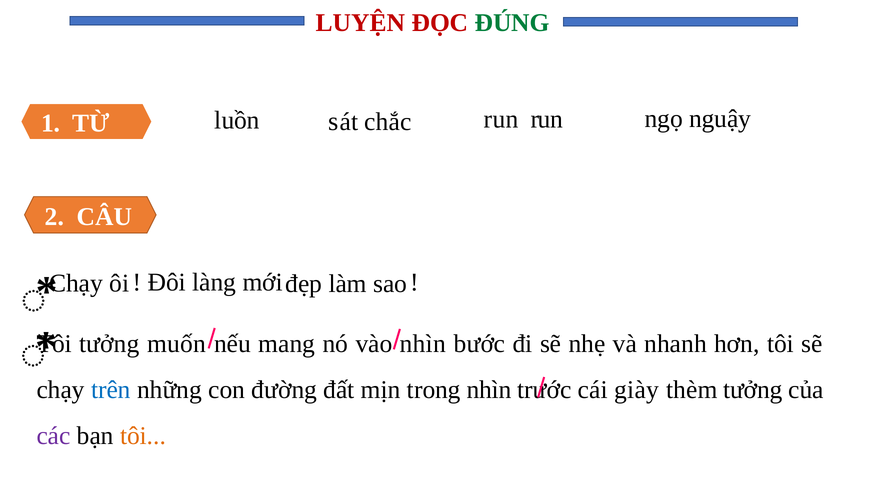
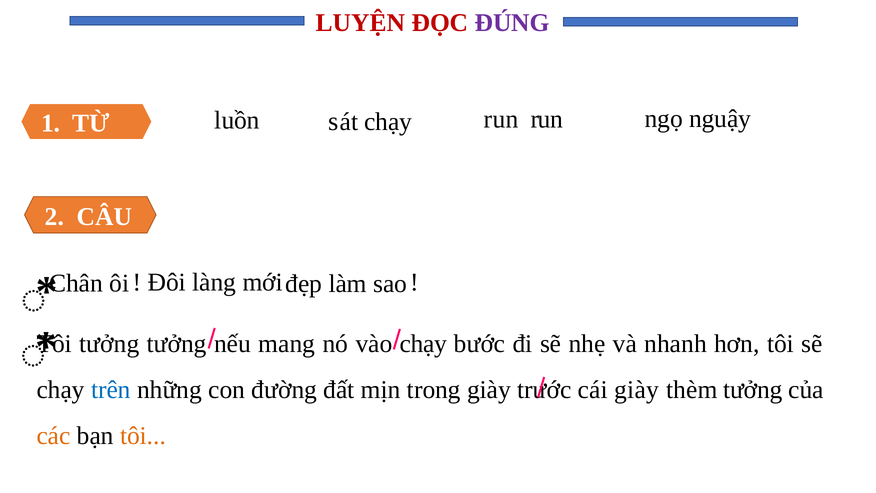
ĐÚNG colour: green -> purple
s chắc: chắc -> chạy
Chạy at (76, 283): Chạy -> Chân
tưởng muốn: muốn -> tưởng
vào nhìn: nhìn -> chạy
trong nhìn: nhìn -> giày
các colour: purple -> orange
